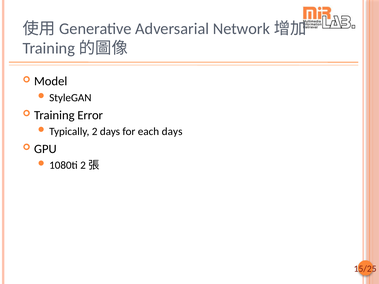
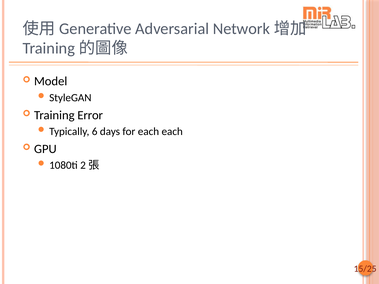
2: 2 -> 6
each days: days -> each
